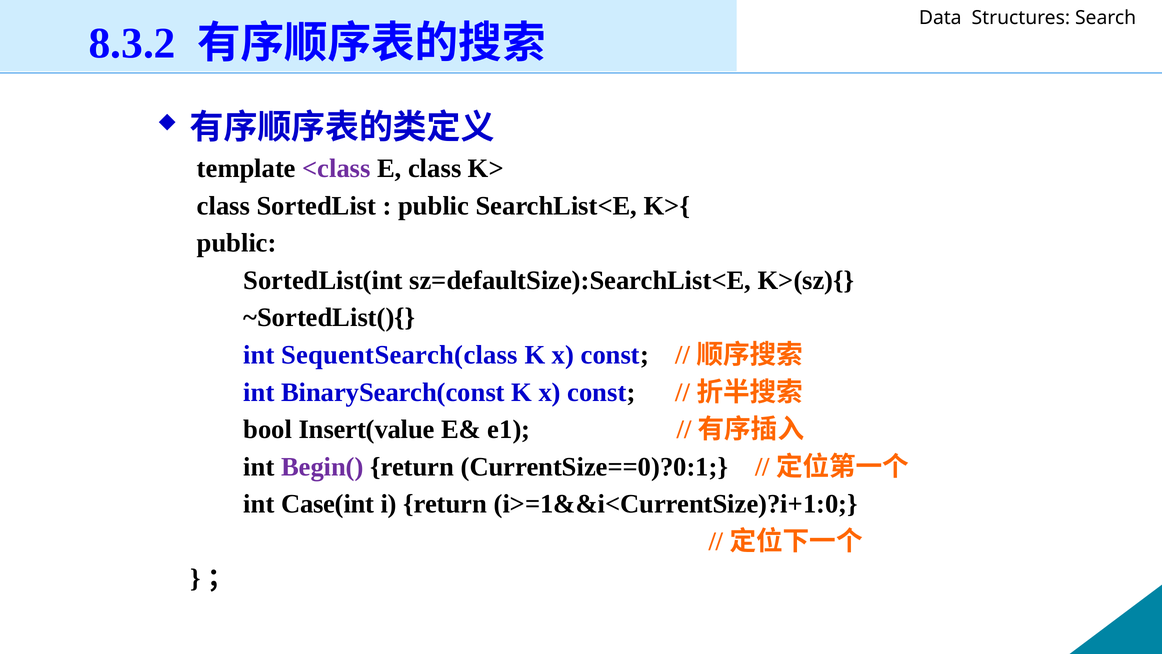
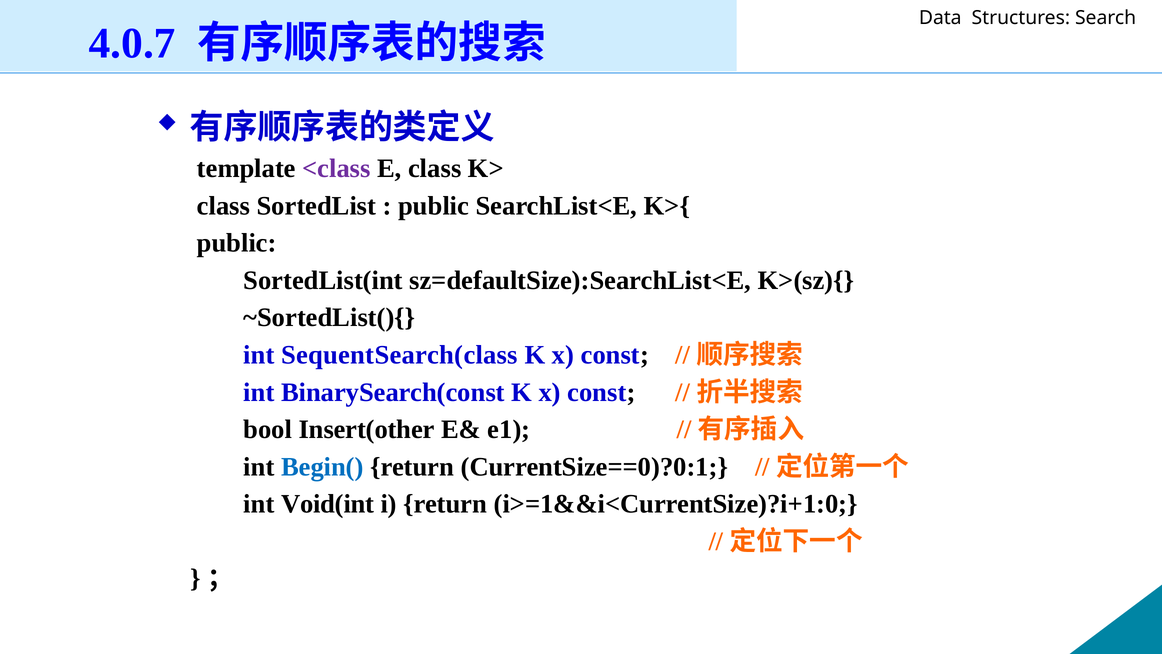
8.3.2: 8.3.2 -> 4.0.7
Insert(value: Insert(value -> Insert(other
Begin( colour: purple -> blue
Case(int: Case(int -> Void(int
